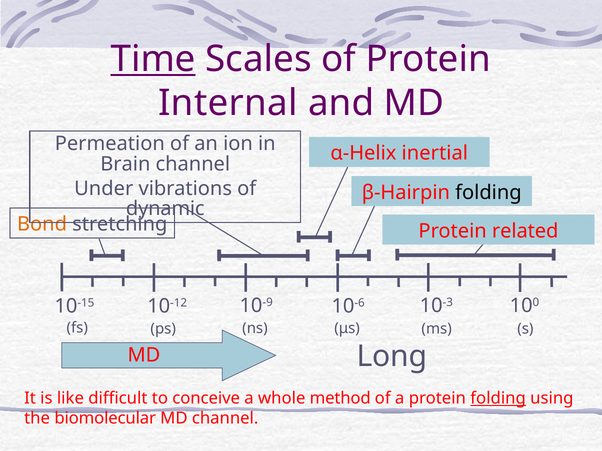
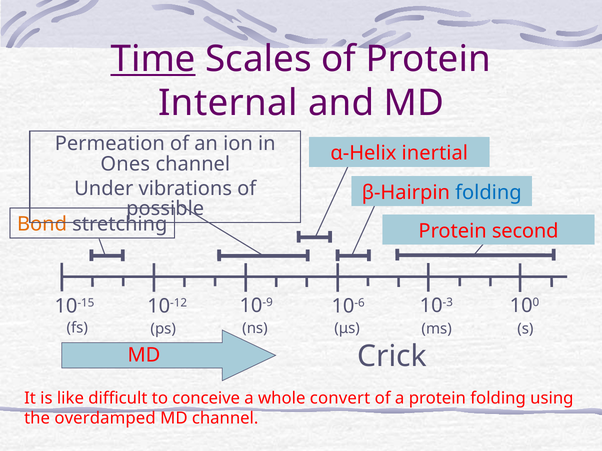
Brain: Brain -> Ones
folding at (488, 193) colour: black -> blue
dynamic: dynamic -> possible
related: related -> second
Long: Long -> Crick
method: method -> convert
folding at (498, 399) underline: present -> none
biomolecular: biomolecular -> overdamped
